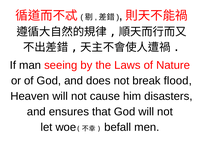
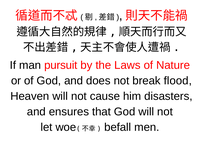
seeing: seeing -> pursuit
